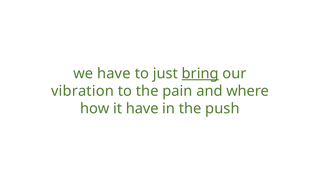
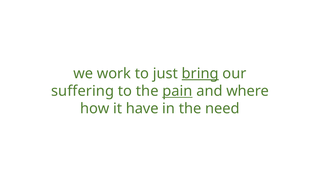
we have: have -> work
vibration: vibration -> suffering
pain underline: none -> present
push: push -> need
